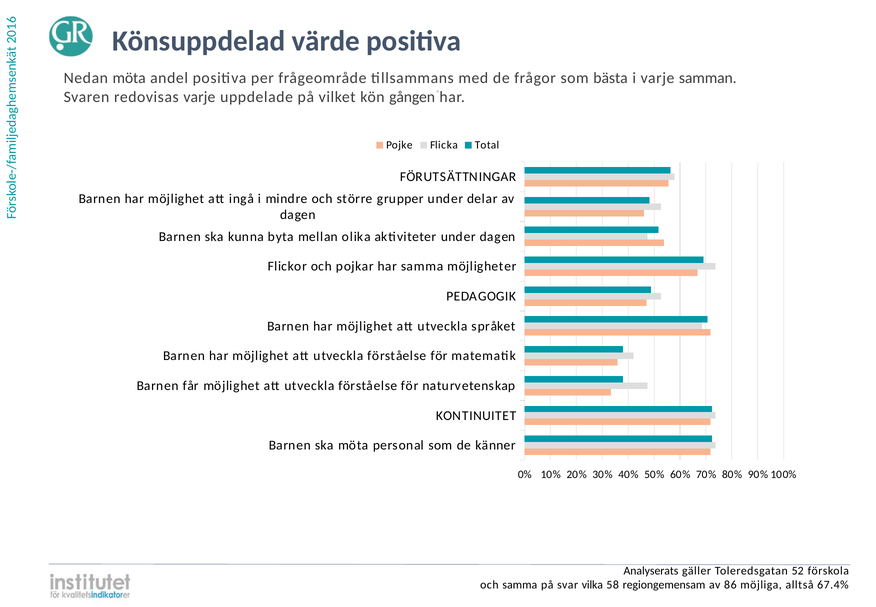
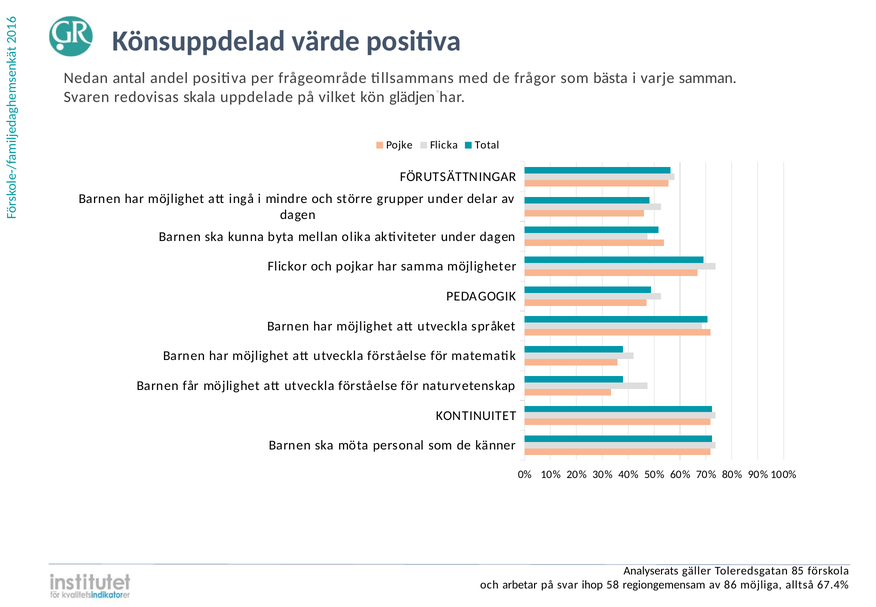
Nedan möta: möta -> antal
redovisas varje: varje -> skala
gången: gången -> glädjen
52: 52 -> 85
och samma: samma -> arbetar
vilka: vilka -> ihop
